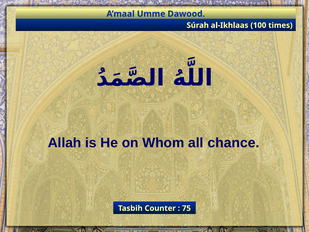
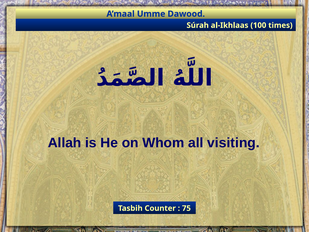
chance: chance -> visiting
